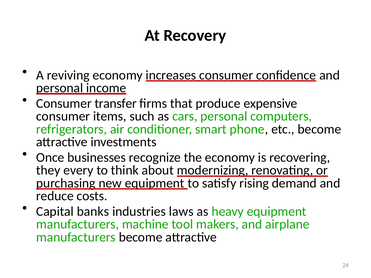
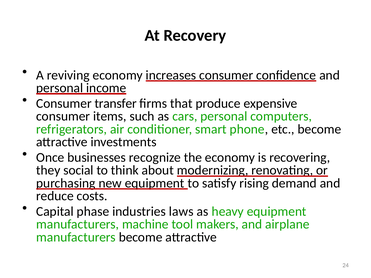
every: every -> social
banks: banks -> phase
